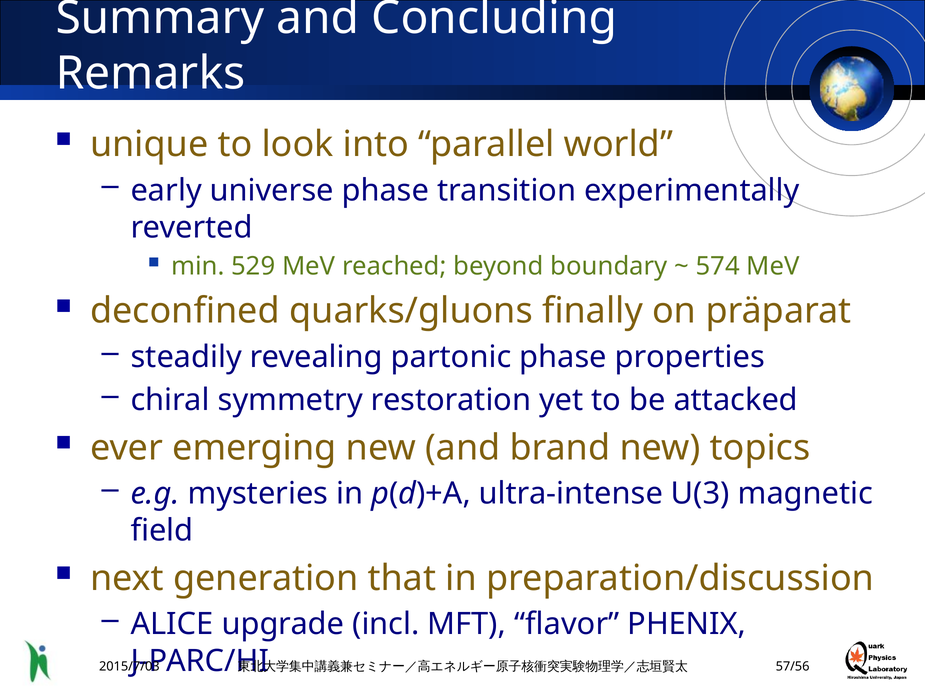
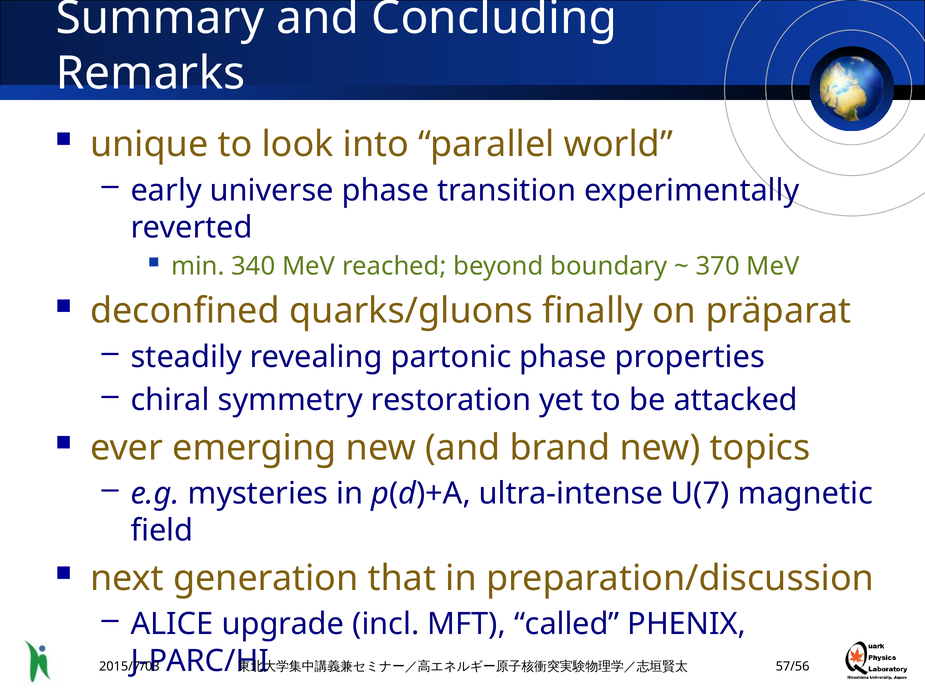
529: 529 -> 340
574: 574 -> 370
U(3: U(3 -> U(7
flavor: flavor -> called
